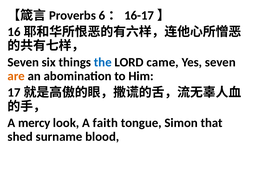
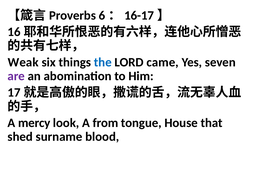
Seven at (23, 62): Seven -> Weak
are colour: orange -> purple
faith: faith -> from
Simon: Simon -> House
